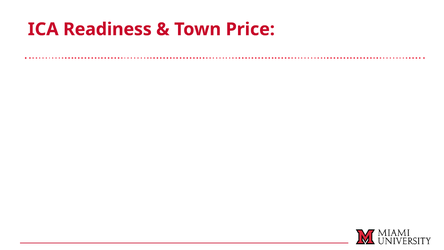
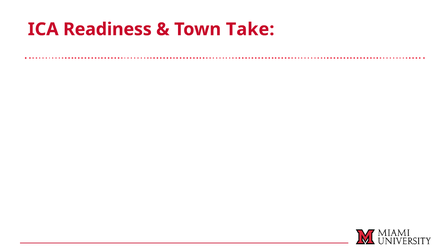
Price: Price -> Take
